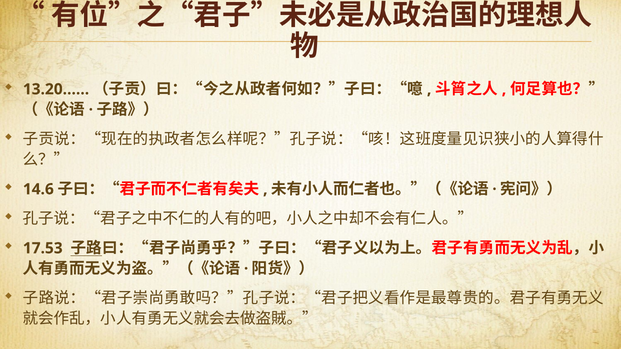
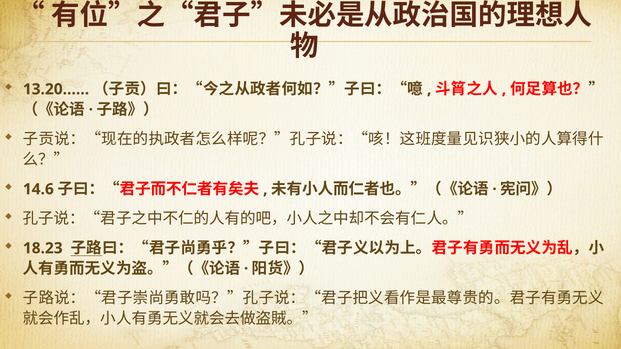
17.53: 17.53 -> 18.23
